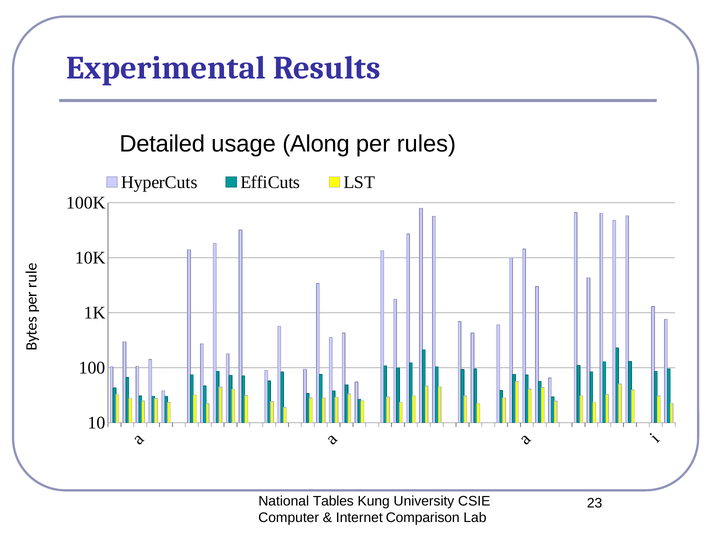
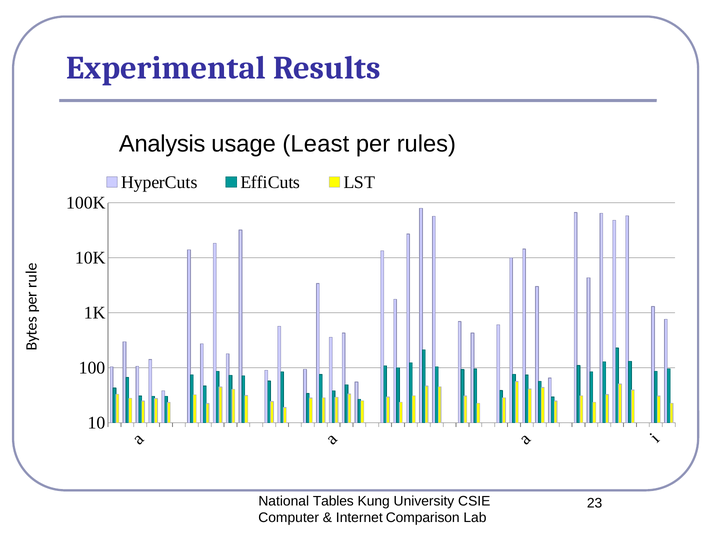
Detailed: Detailed -> Analysis
Along: Along -> Least
